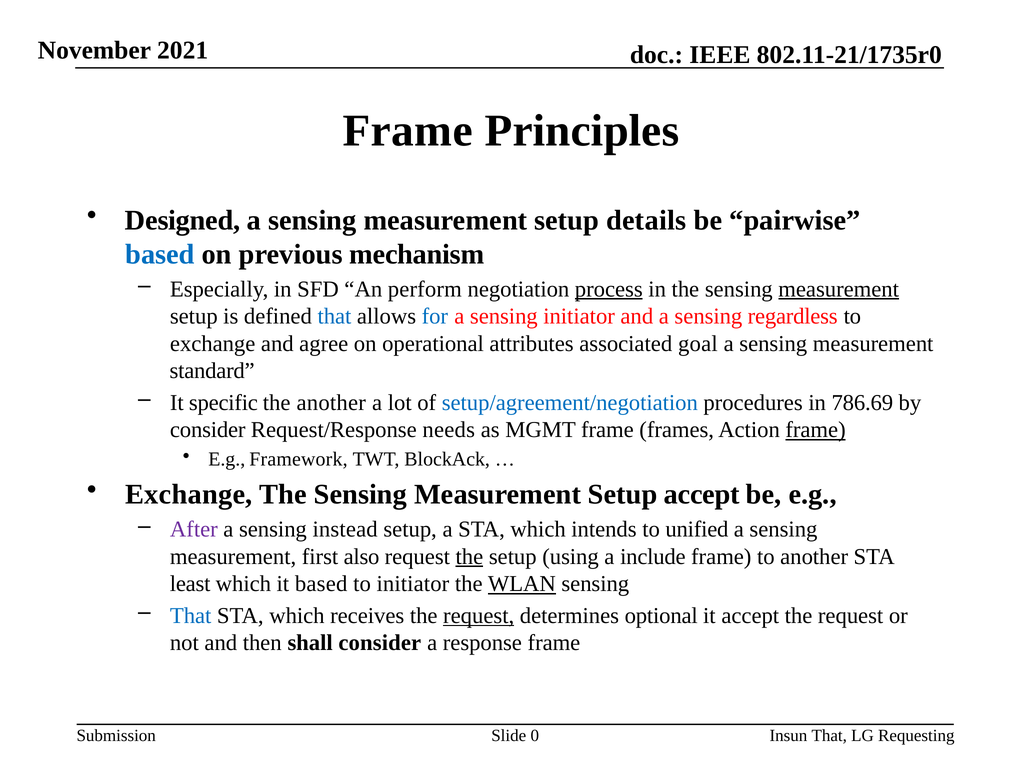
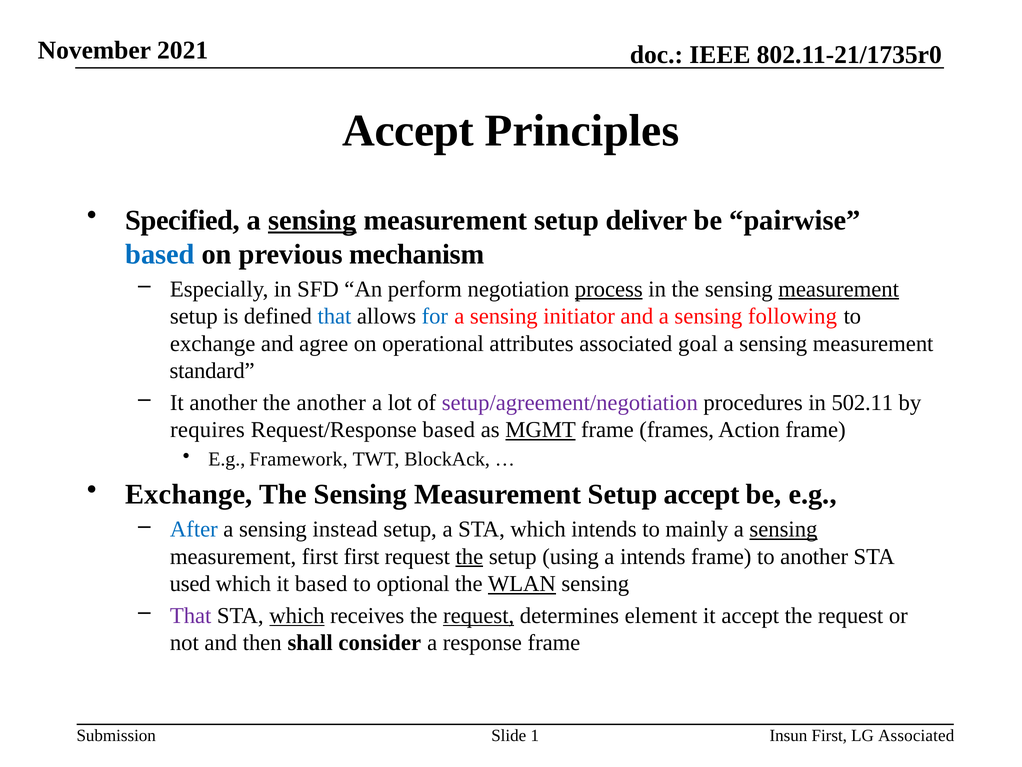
Frame at (408, 131): Frame -> Accept
Designed: Designed -> Specified
sensing at (312, 220) underline: none -> present
details: details -> deliver
regardless: regardless -> following
It specific: specific -> another
setup/agreement/negotiation colour: blue -> purple
786.69: 786.69 -> 502.11
consider at (208, 430): consider -> requires
Request/Response needs: needs -> based
MGMT underline: none -> present
frame at (816, 430) underline: present -> none
After colour: purple -> blue
unified: unified -> mainly
sensing at (783, 529) underline: none -> present
first also: also -> first
a include: include -> intends
least: least -> used
to initiator: initiator -> optional
That at (191, 615) colour: blue -> purple
which at (297, 615) underline: none -> present
optional: optional -> element
0: 0 -> 1
Insun That: That -> First
LG Requesting: Requesting -> Associated
